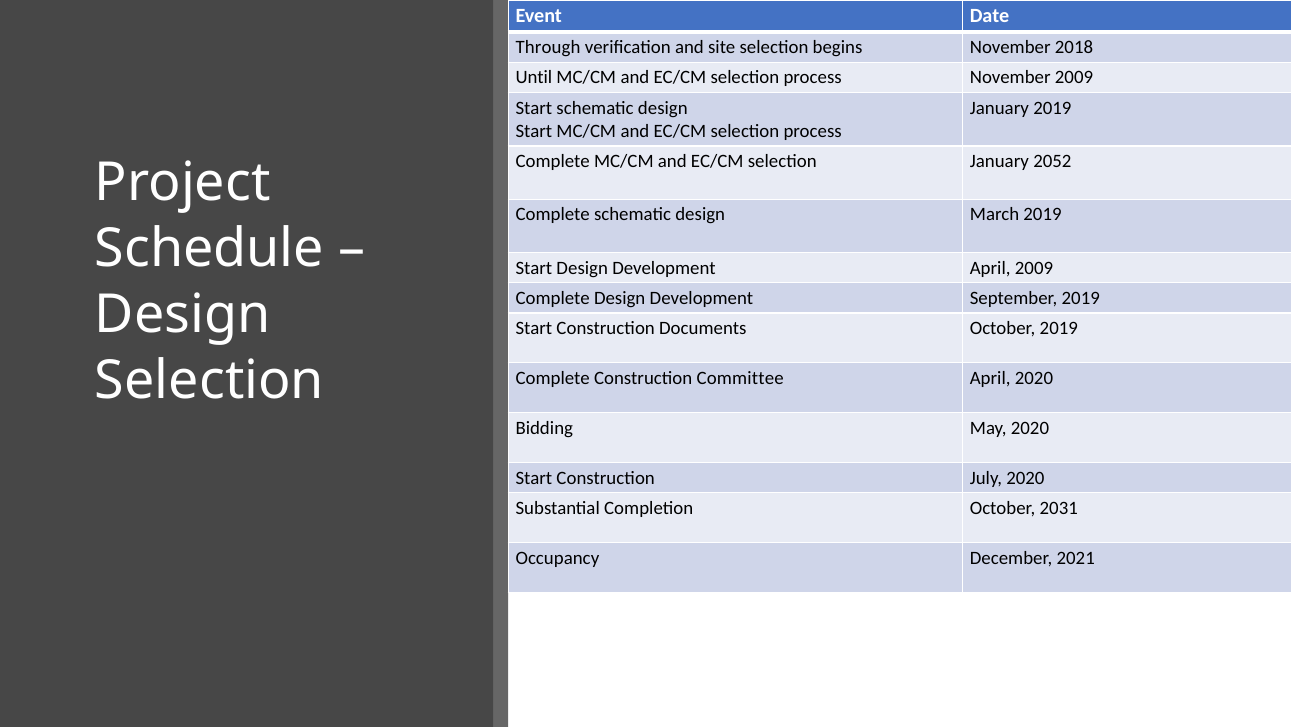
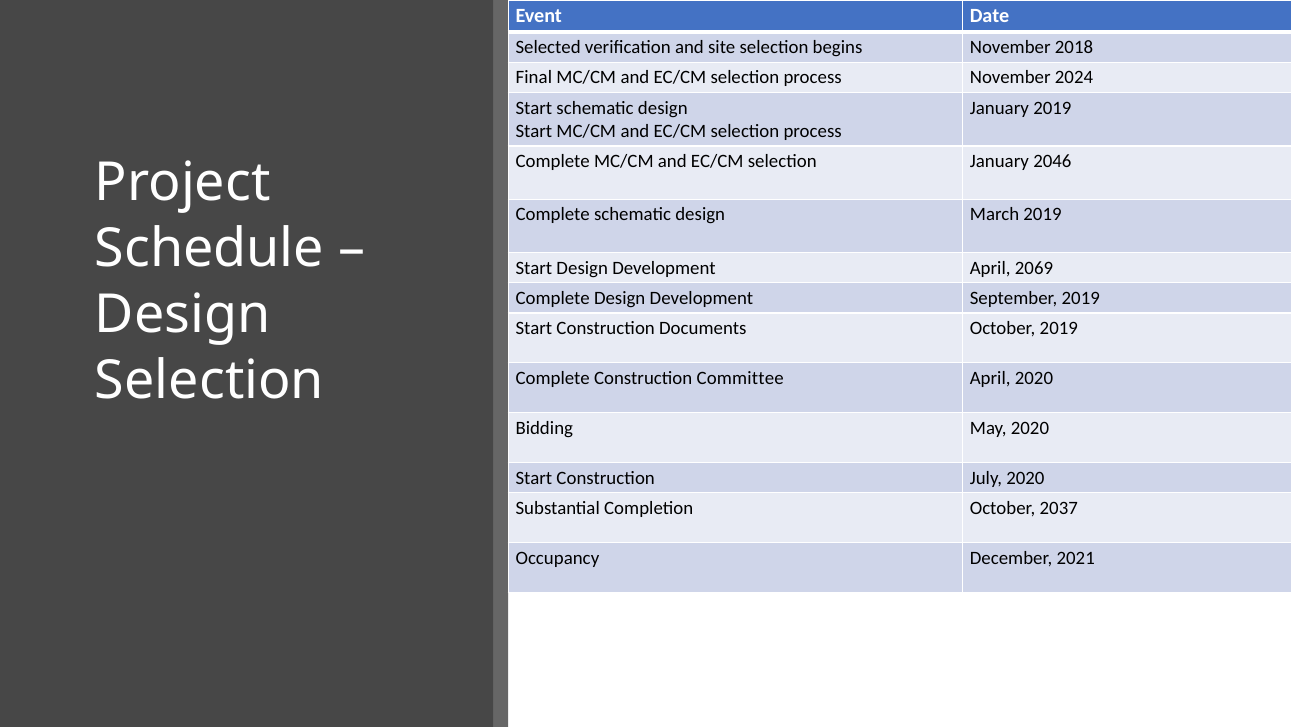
Through: Through -> Selected
Until: Until -> Final
November 2009: 2009 -> 2024
2052: 2052 -> 2046
April 2009: 2009 -> 2069
2031: 2031 -> 2037
